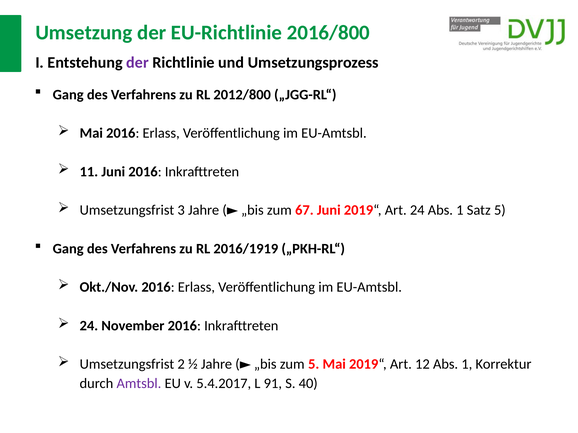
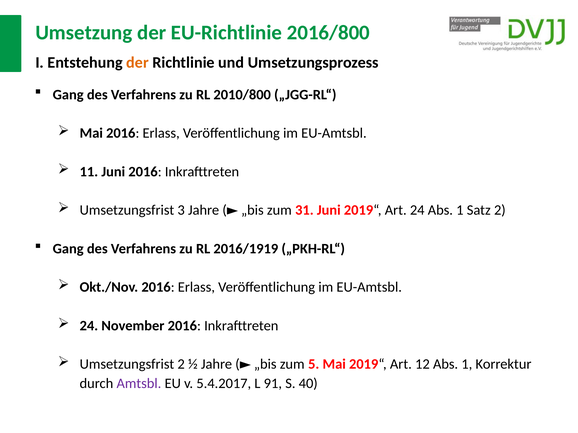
der at (137, 63) colour: purple -> orange
2012/800: 2012/800 -> 2010/800
67: 67 -> 31
Satz 5: 5 -> 2
